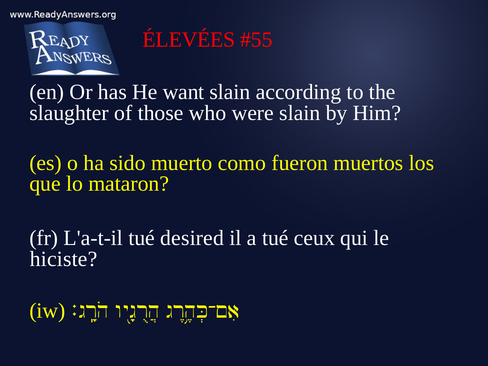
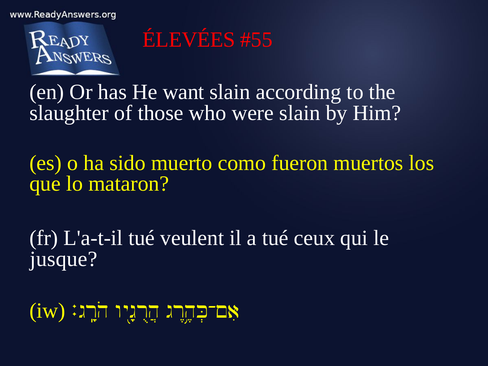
desired: desired -> veulent
hiciste: hiciste -> jusque
